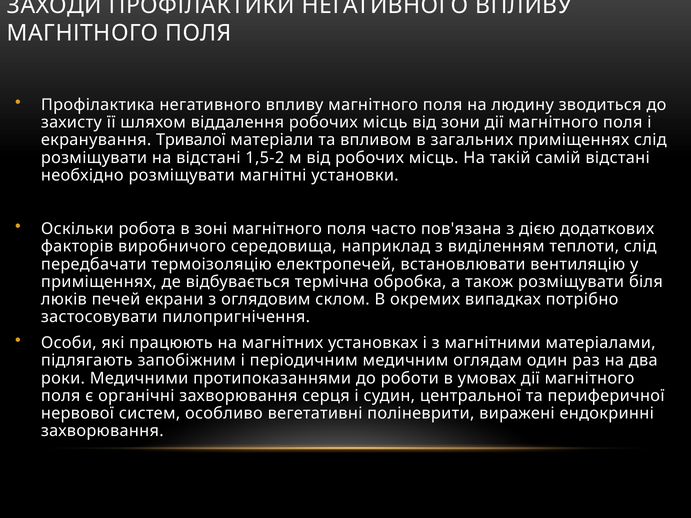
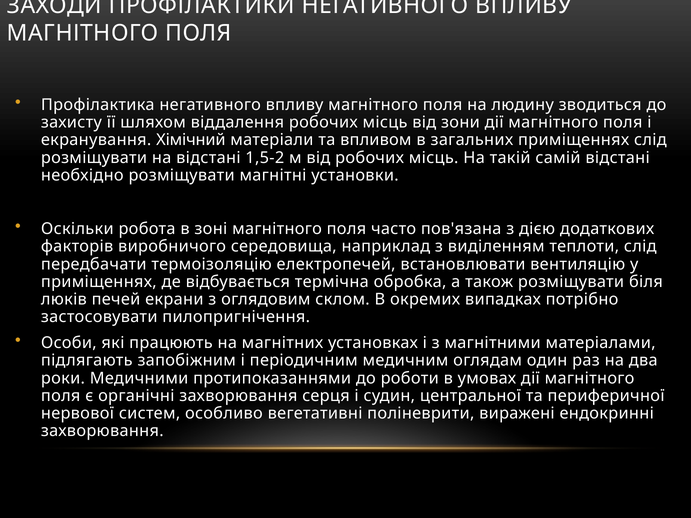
Тривалої: Тривалої -> Хімічний
